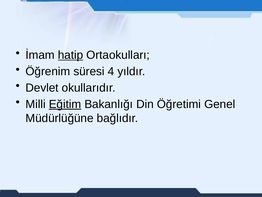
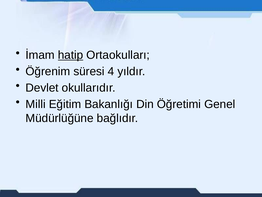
Eğitim underline: present -> none
